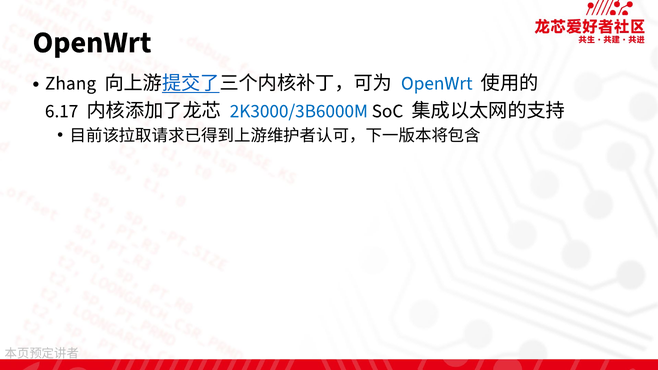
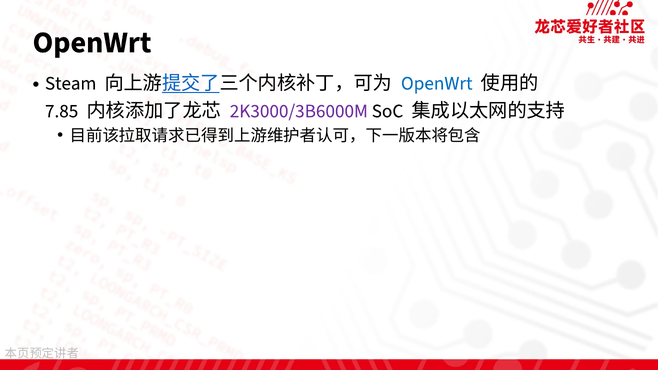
Zhang: Zhang -> Steam
6.17: 6.17 -> 7.85
2K3000/3B6000M colour: blue -> purple
